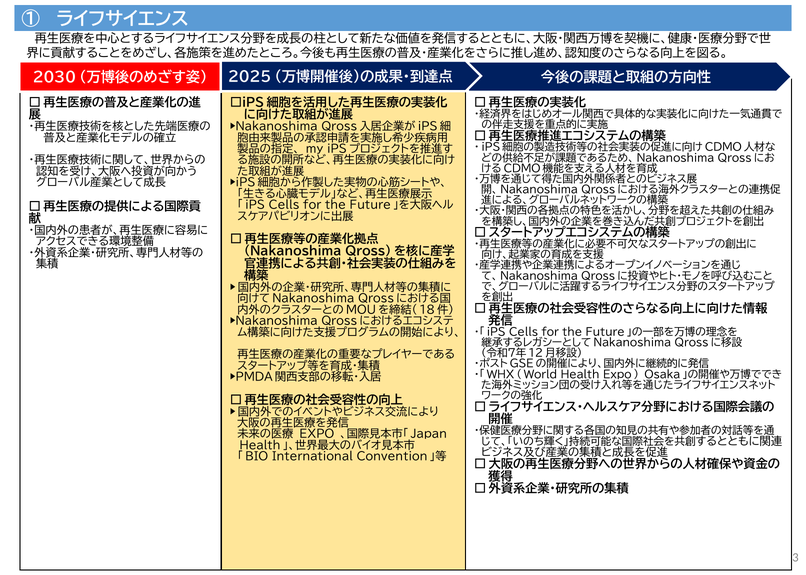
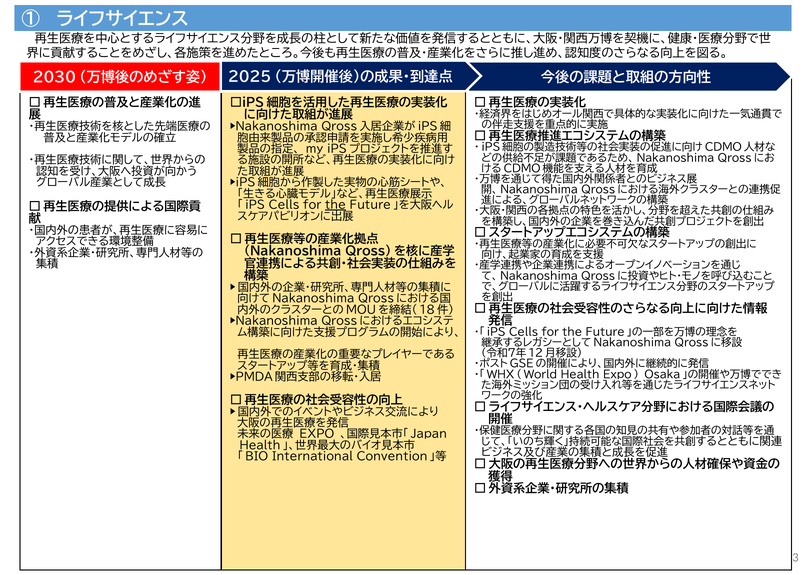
the at (335, 205) underline: none -> present
